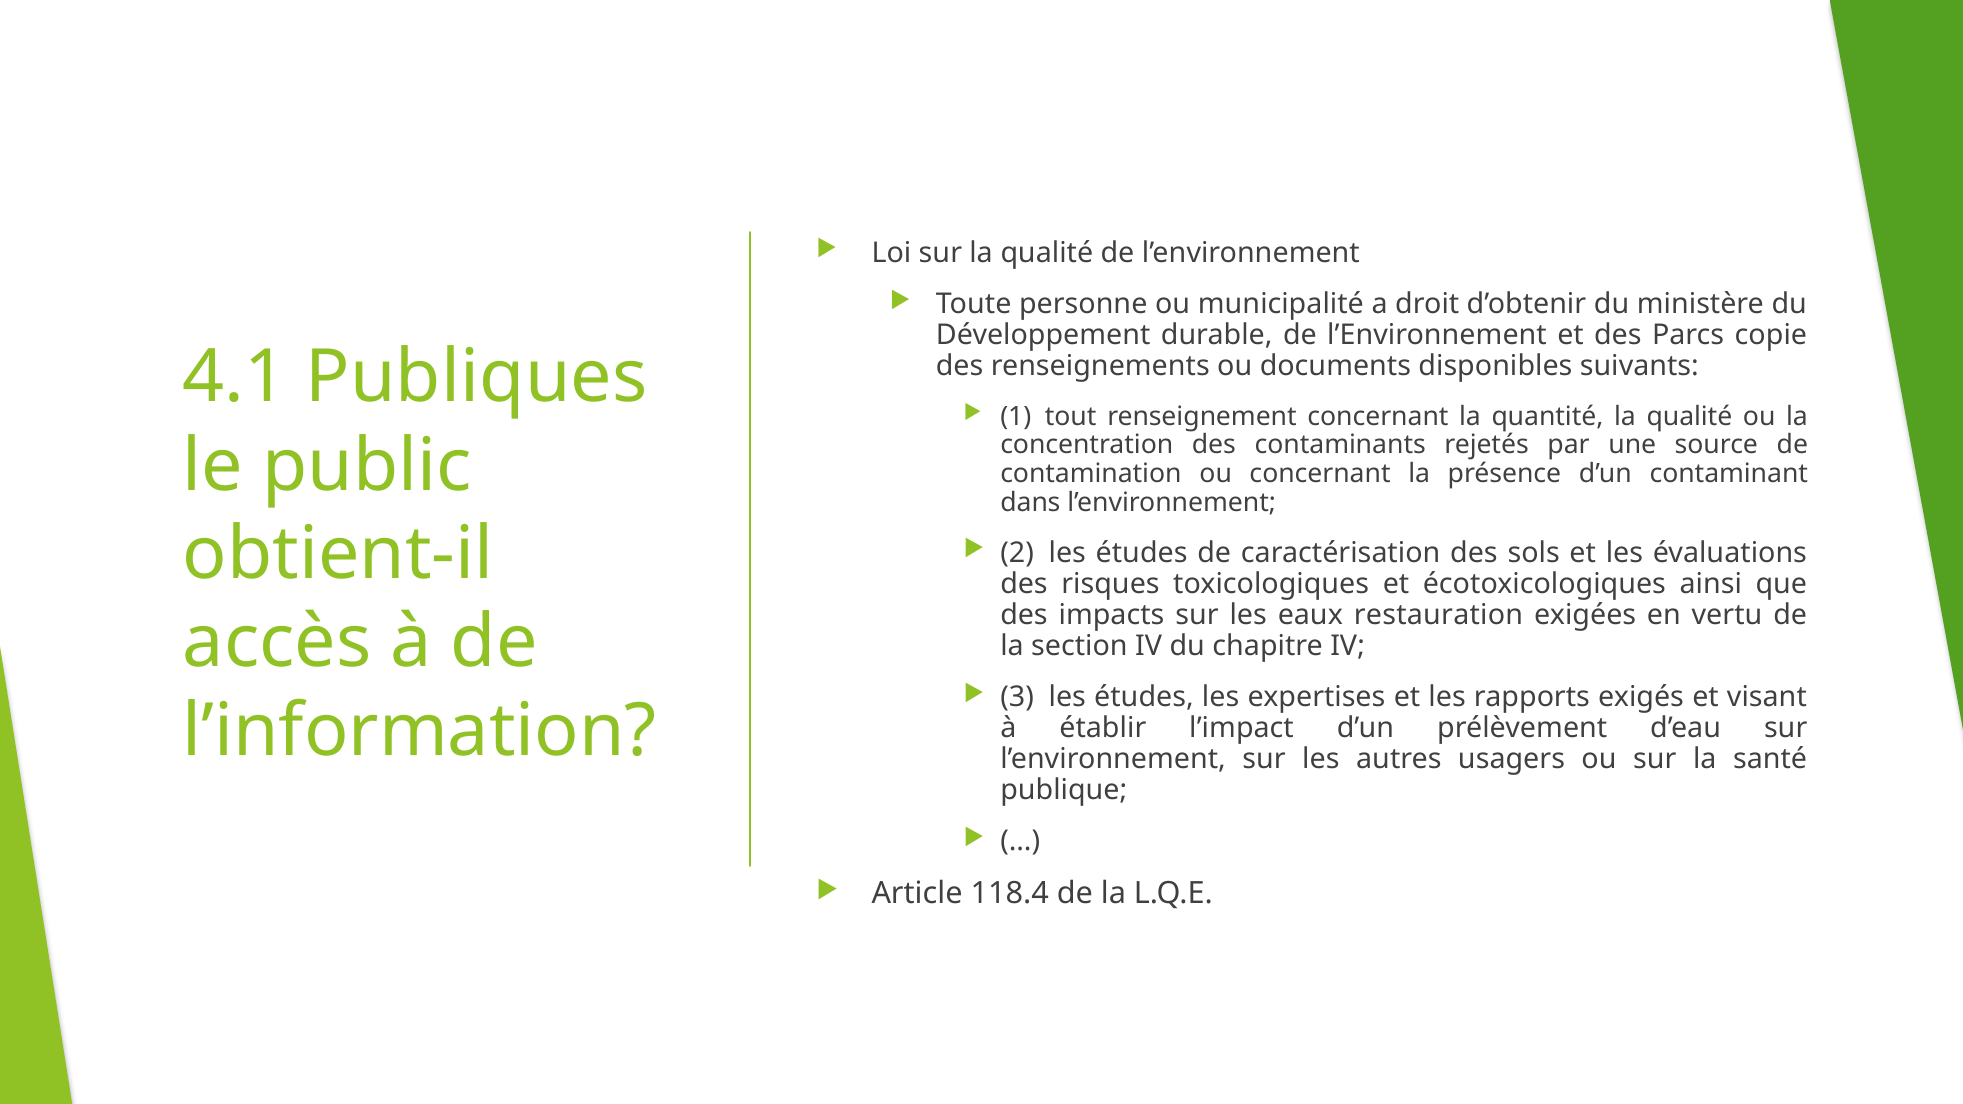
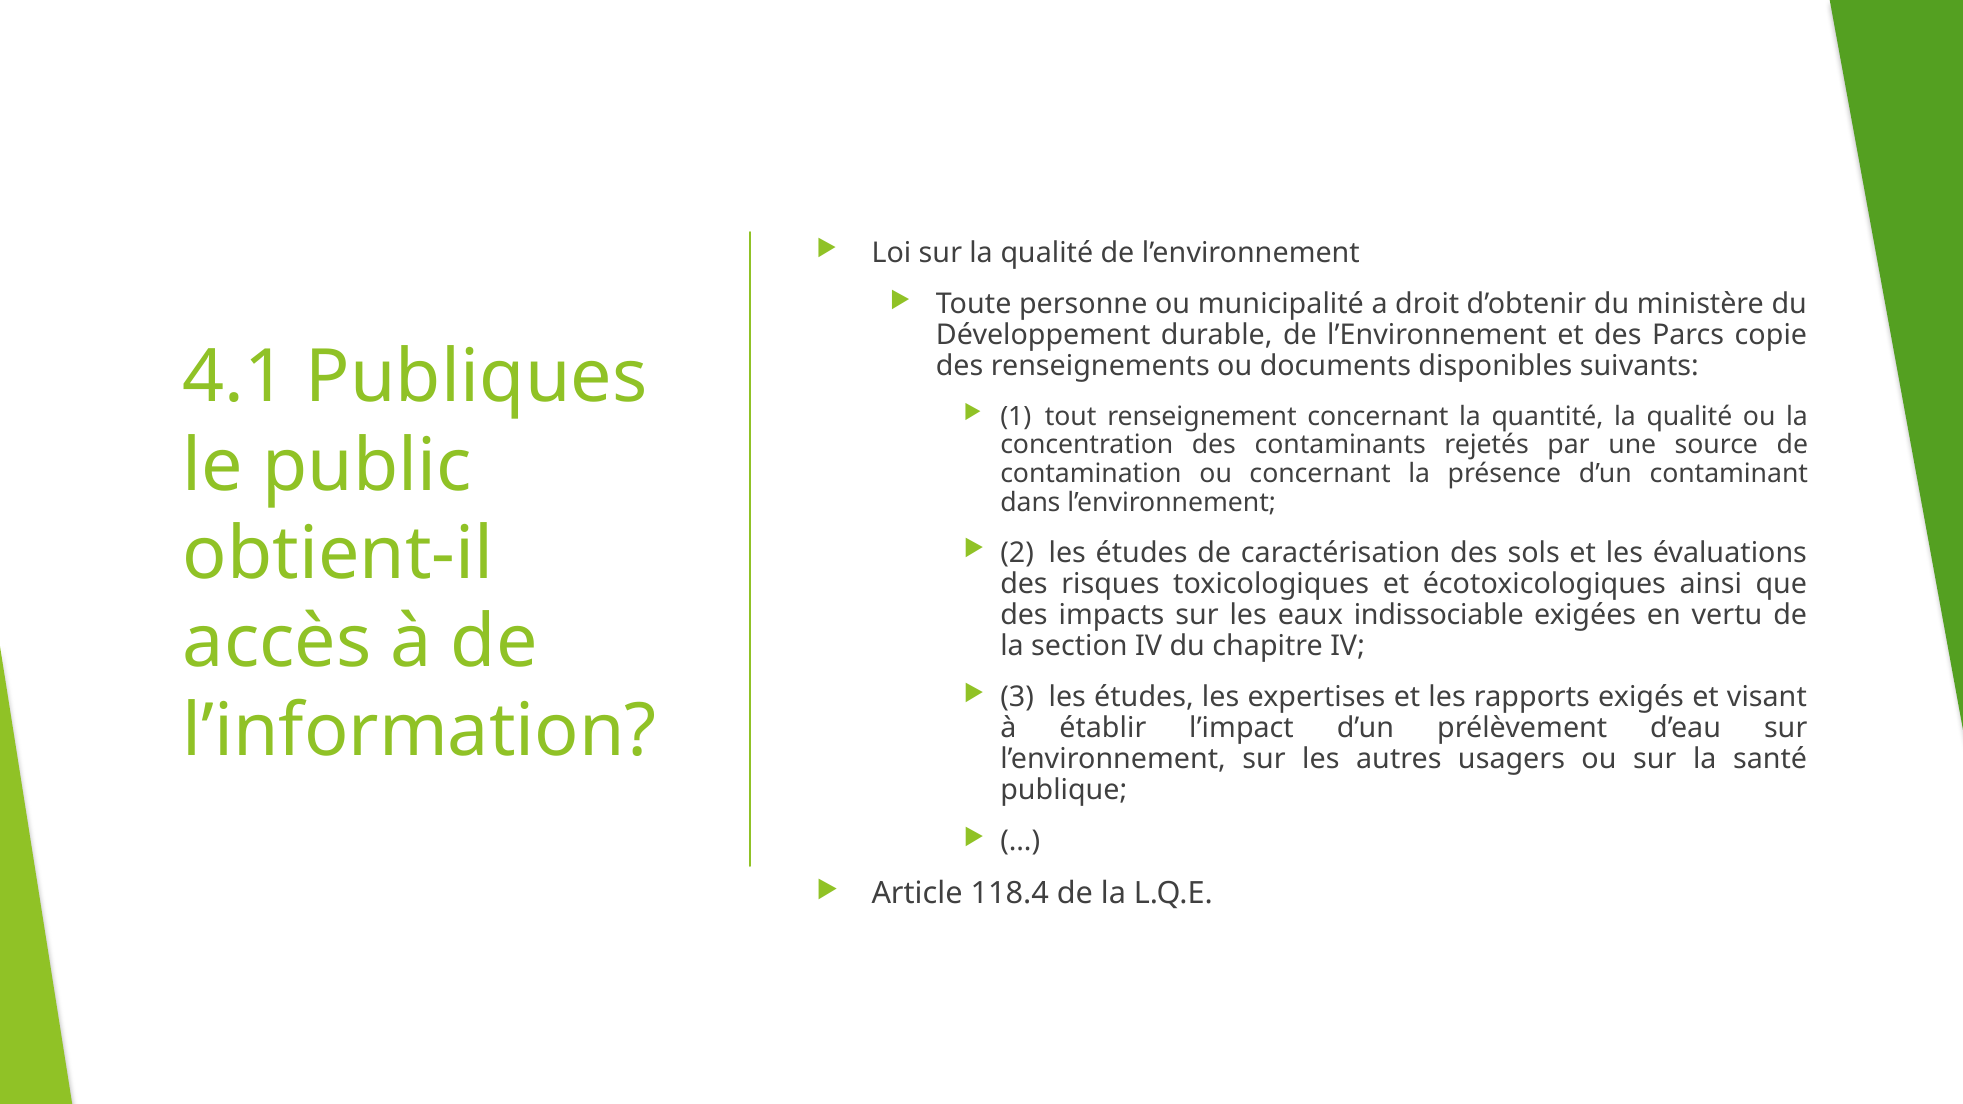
restauration: restauration -> indissociable
